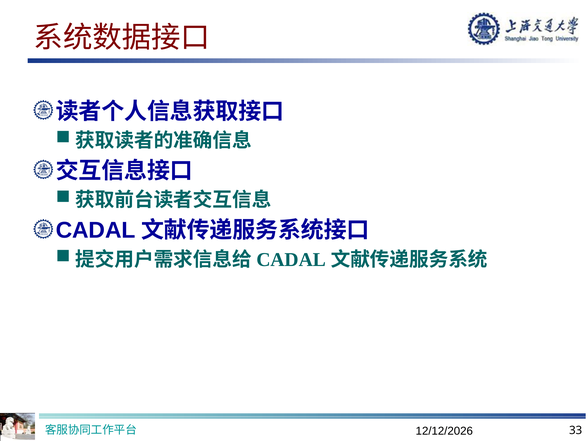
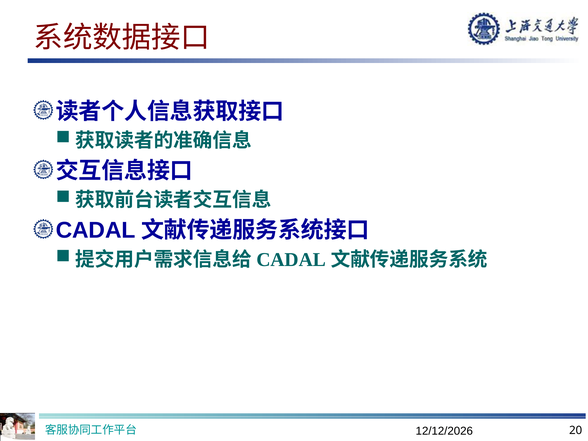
33: 33 -> 20
